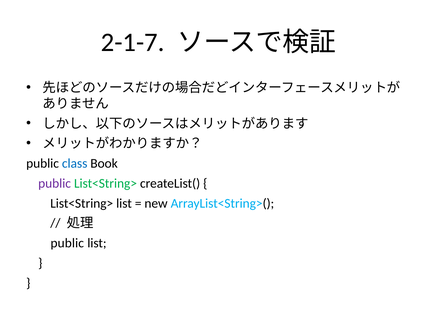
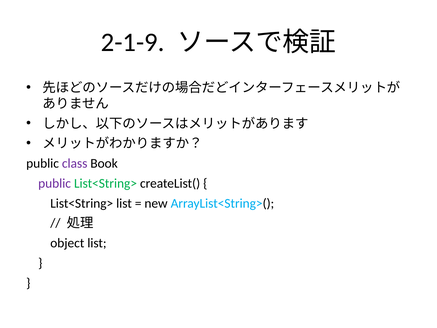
2-1-7: 2-1-7 -> 2-1-9
class colour: blue -> purple
public at (67, 243): public -> object
